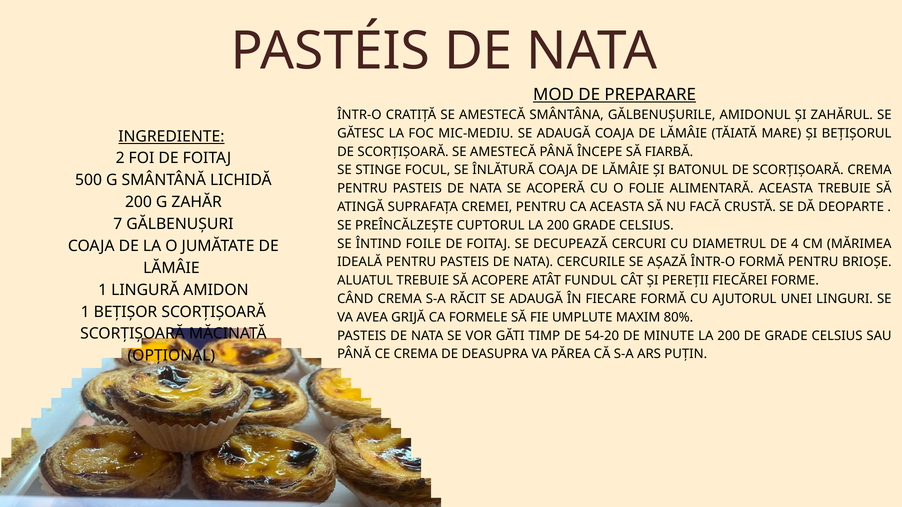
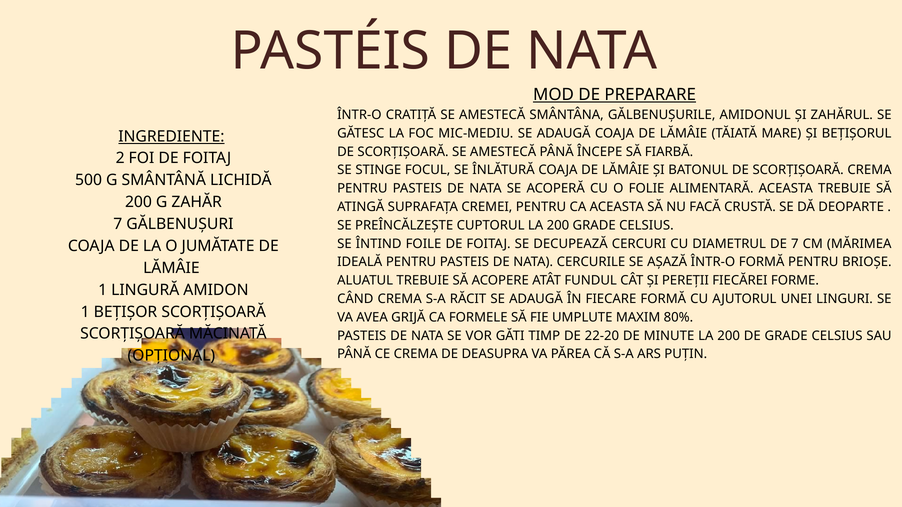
DE 4: 4 -> 7
54-20: 54-20 -> 22-20
